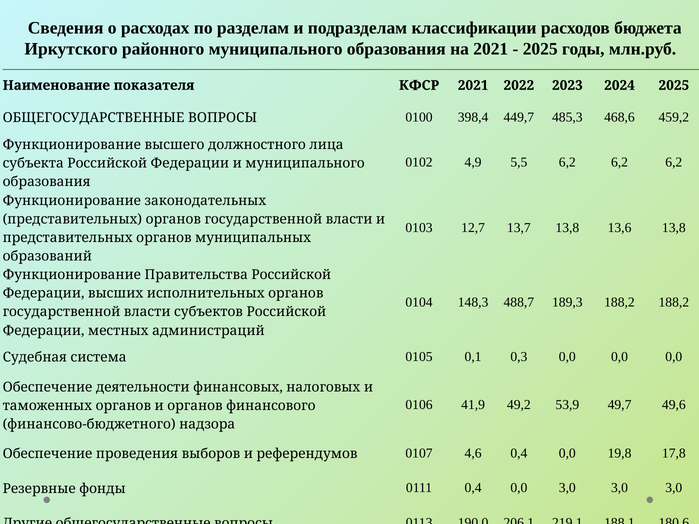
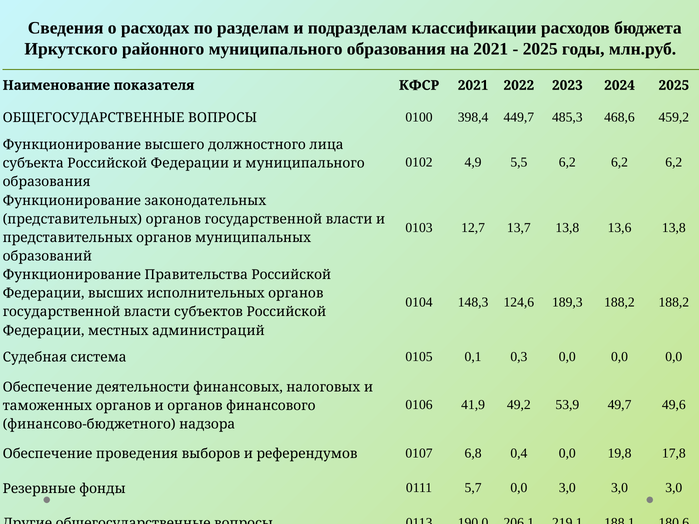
488,7: 488,7 -> 124,6
4,6: 4,6 -> 6,8
0111 0,4: 0,4 -> 5,7
